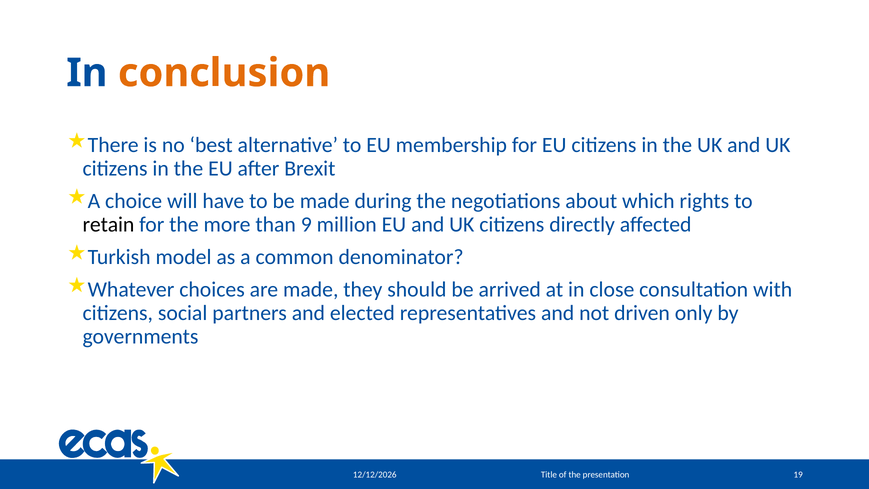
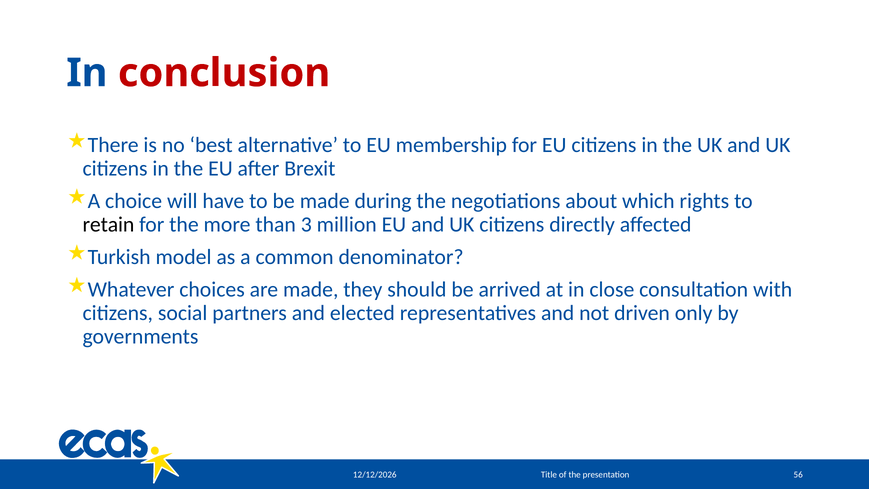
conclusion colour: orange -> red
9: 9 -> 3
19: 19 -> 56
